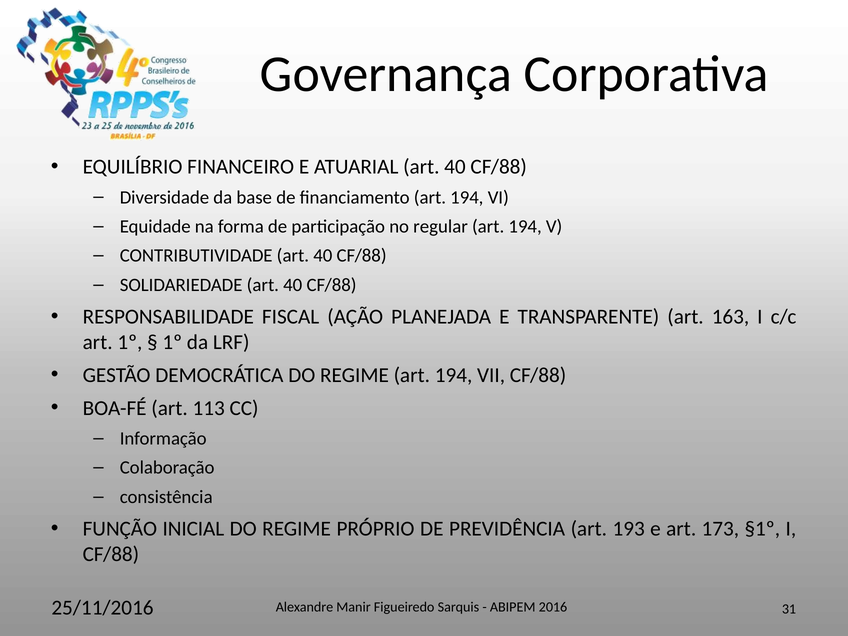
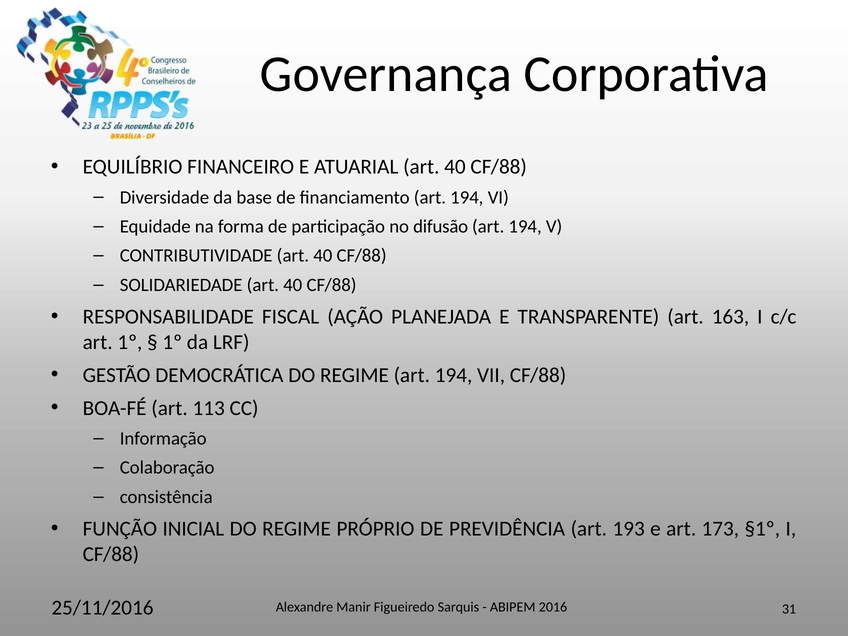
regular: regular -> difusão
